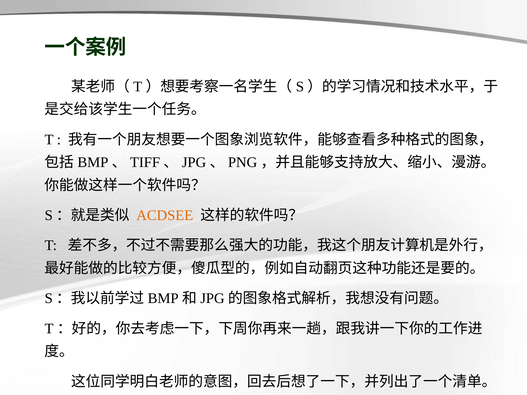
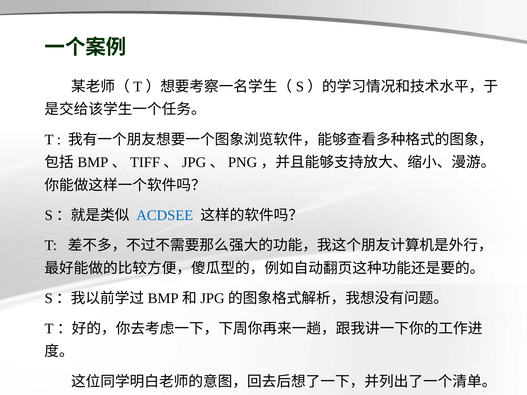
ACDSEE colour: orange -> blue
